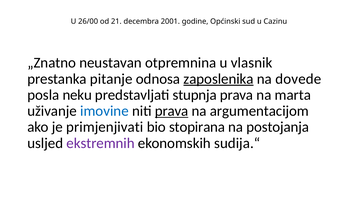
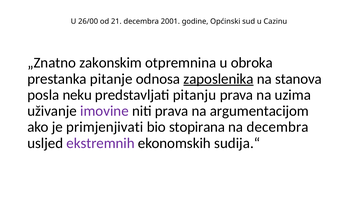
neustavan: neustavan -> zakonskim
vlasnik: vlasnik -> obroka
dovede: dovede -> stanova
stupnja: stupnja -> pitanju
marta: marta -> uzima
imovine colour: blue -> purple
prava at (172, 111) underline: present -> none
na postojanja: postojanja -> decembra
